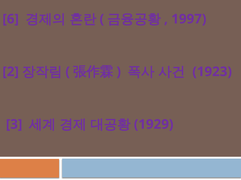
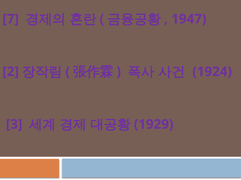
6: 6 -> 7
1997: 1997 -> 1947
1923: 1923 -> 1924
